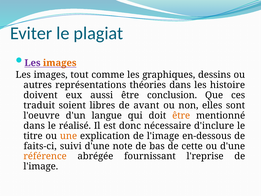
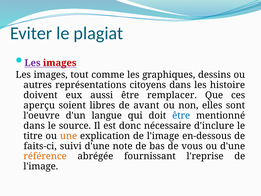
images at (60, 63) colour: orange -> red
théories: théories -> citoyens
conclusion: conclusion -> remplacer
traduit: traduit -> aperçu
être at (181, 115) colour: orange -> blue
réalisé: réalisé -> source
cette: cette -> vous
